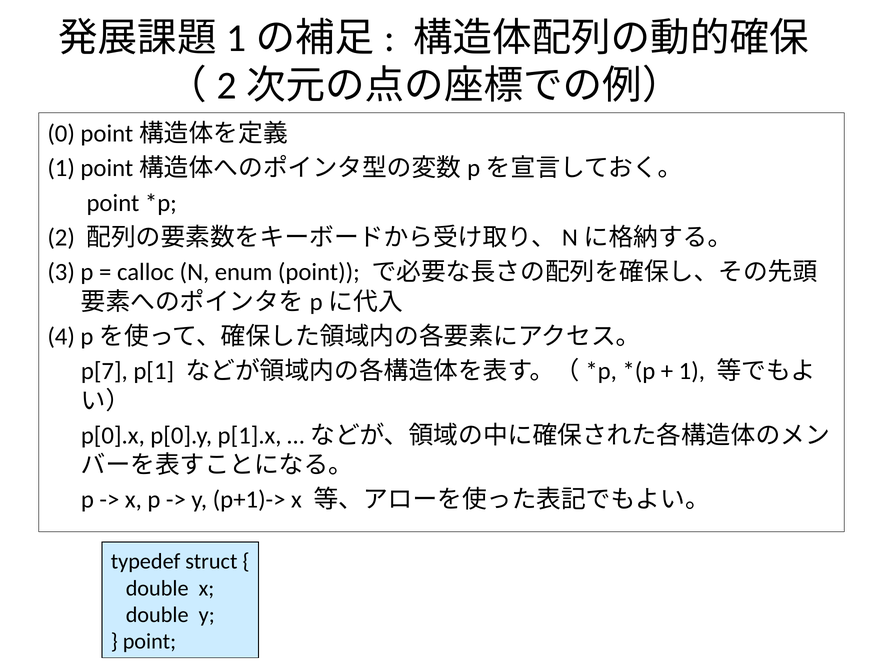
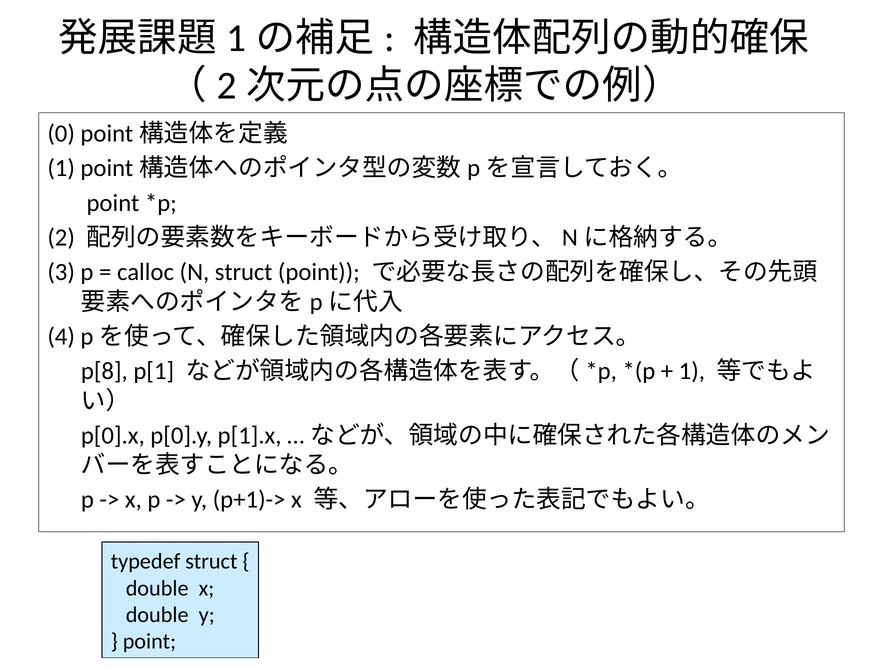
N enum: enum -> struct
p[7: p[7 -> p[8
